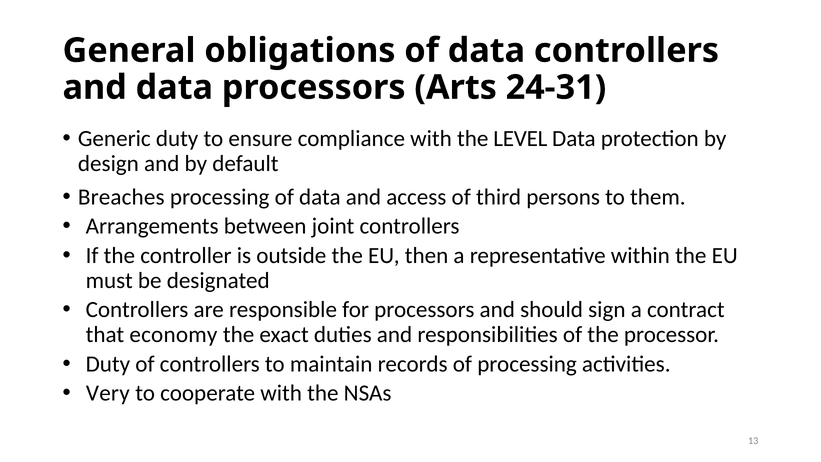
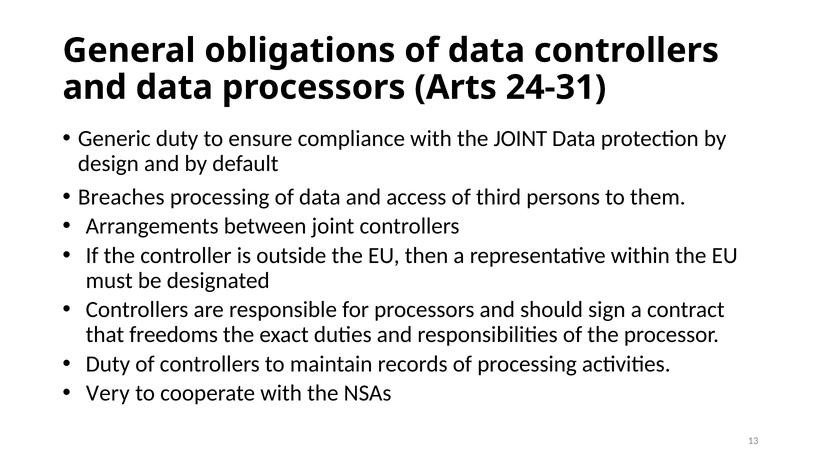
the LEVEL: LEVEL -> JOINT
economy: economy -> freedoms
